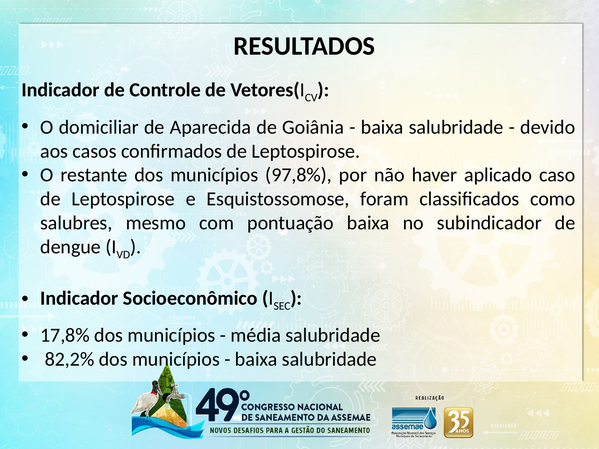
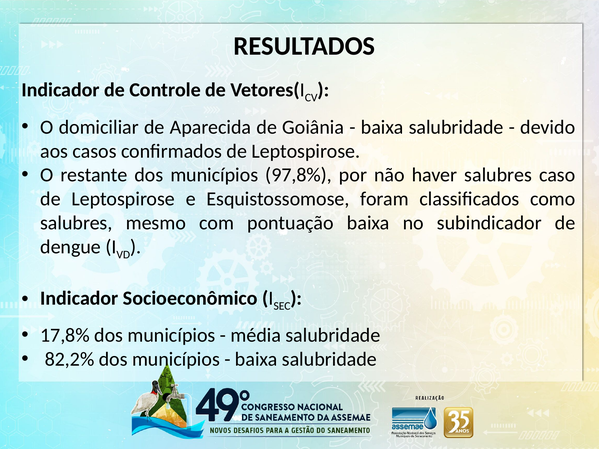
haver aplicado: aplicado -> salubres
